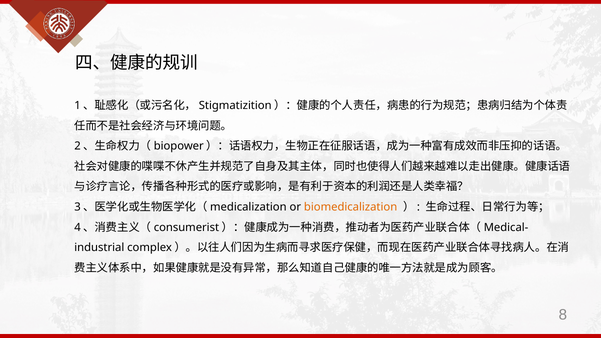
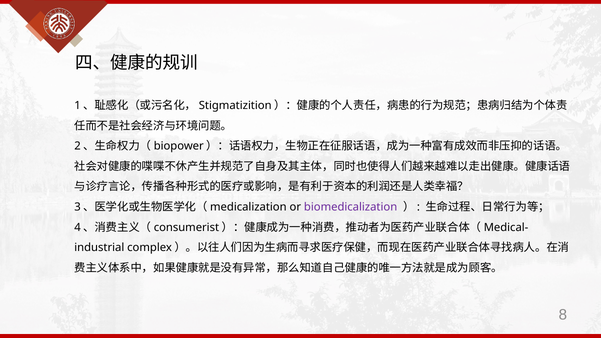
biomedicalization colour: orange -> purple
